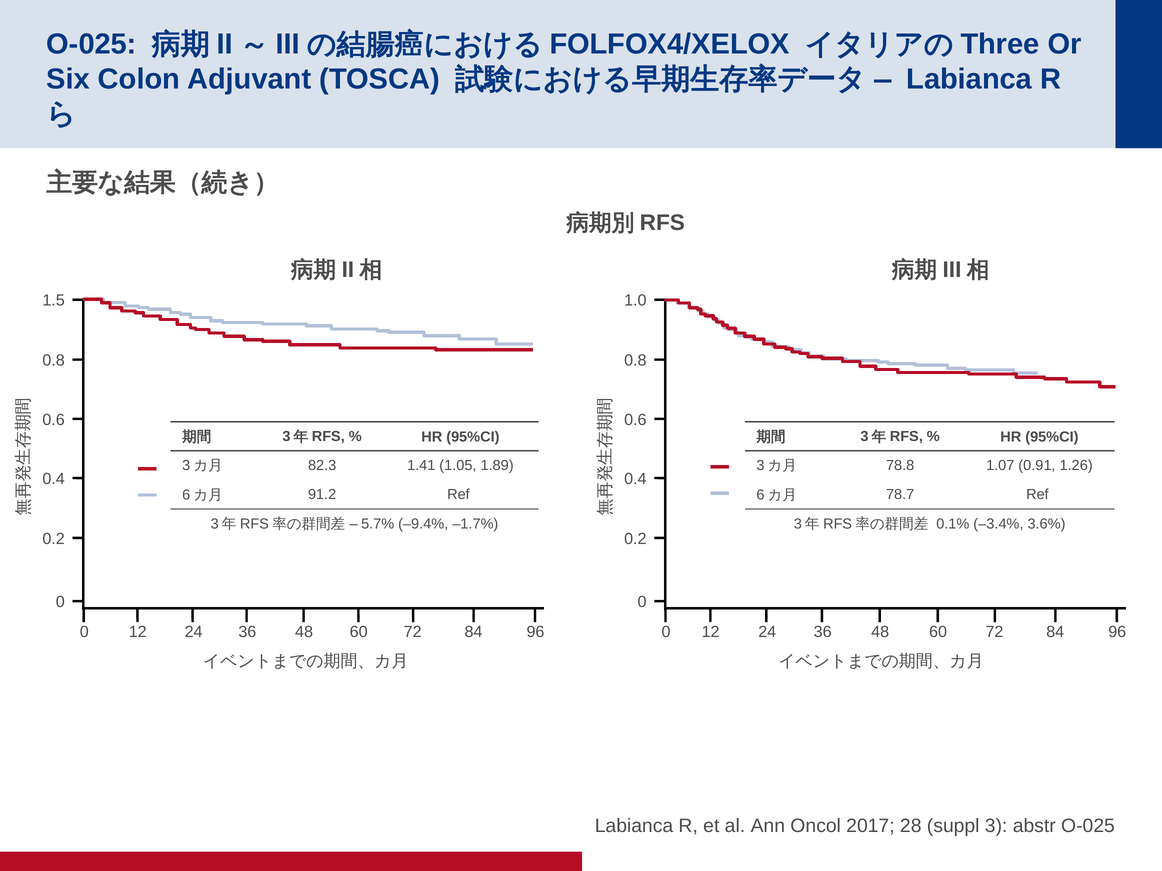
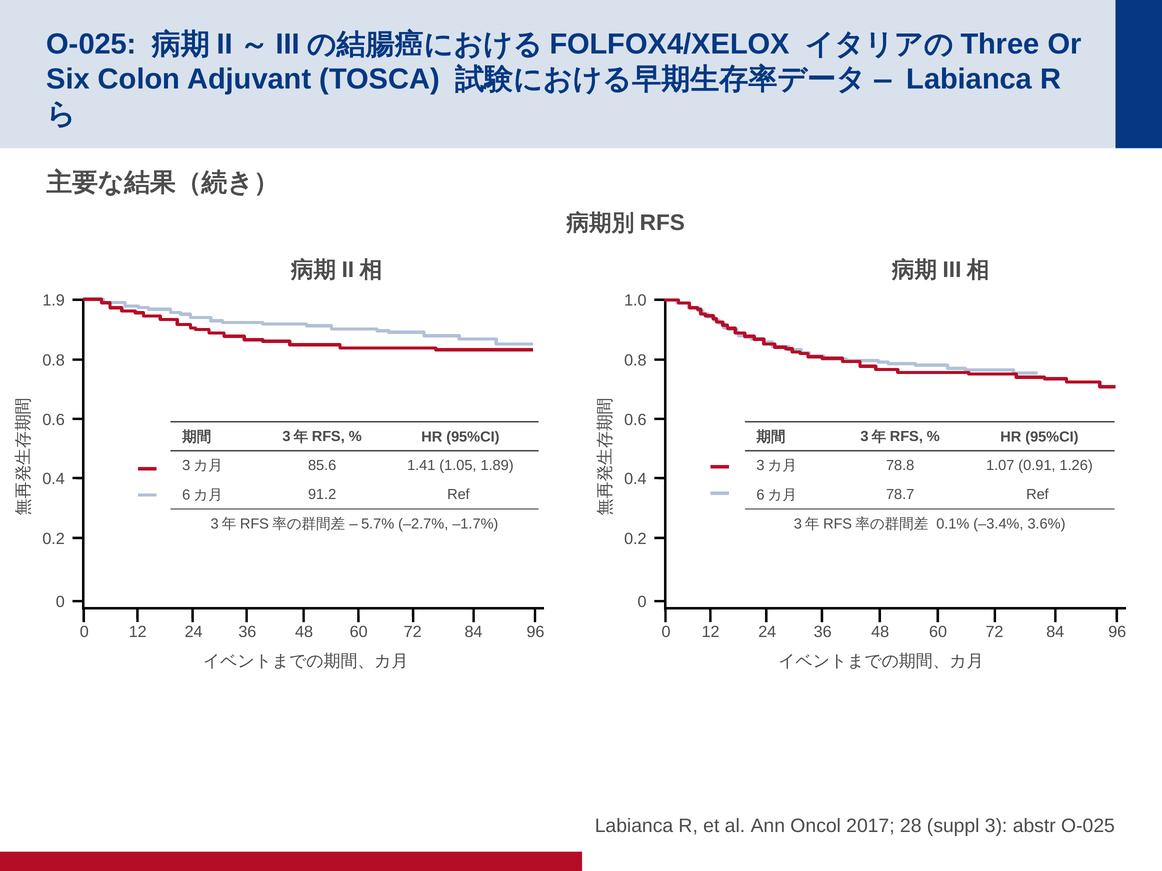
1.5: 1.5 -> 1.9
82.3: 82.3 -> 85.6
–9.4%: –9.4% -> –2.7%
